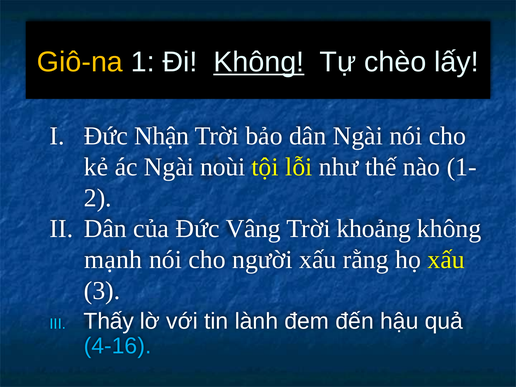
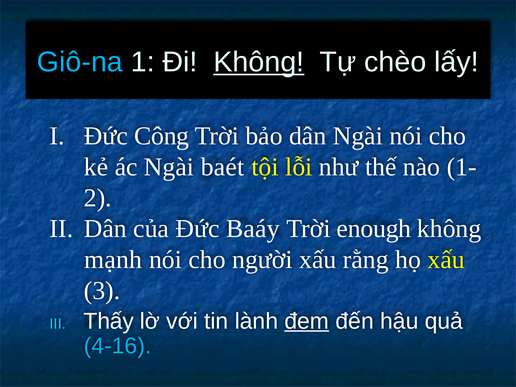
Giô-na colour: yellow -> light blue
Nhận: Nhận -> Công
noùi: noùi -> baét
Vâng: Vâng -> Baáy
khoảng: khoảng -> enough
đem underline: none -> present
